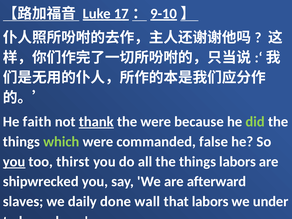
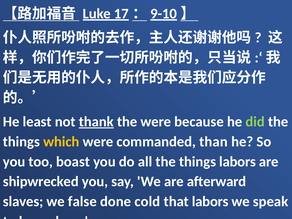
faith: faith -> least
which colour: light green -> yellow
false: false -> than
you at (14, 162) underline: present -> none
thirst: thirst -> boast
daily: daily -> false
wall: wall -> cold
under: under -> speak
